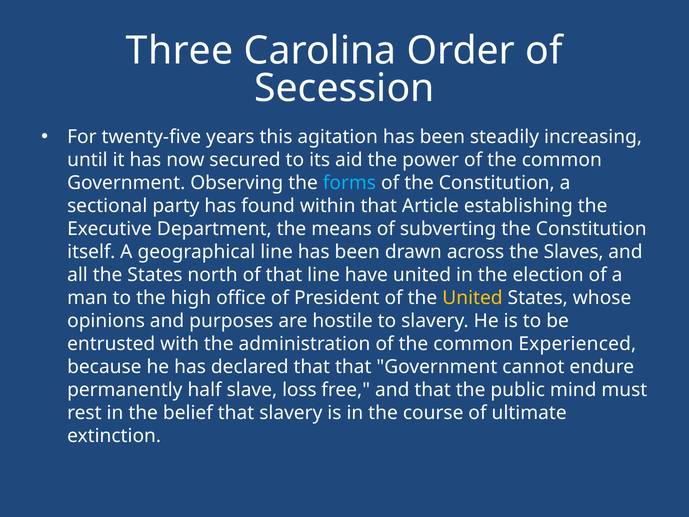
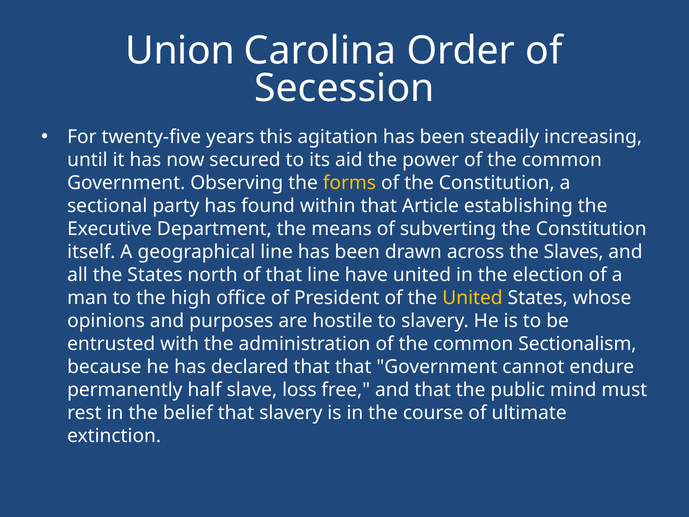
Three: Three -> Union
forms colour: light blue -> yellow
Experienced: Experienced -> Sectionalism
